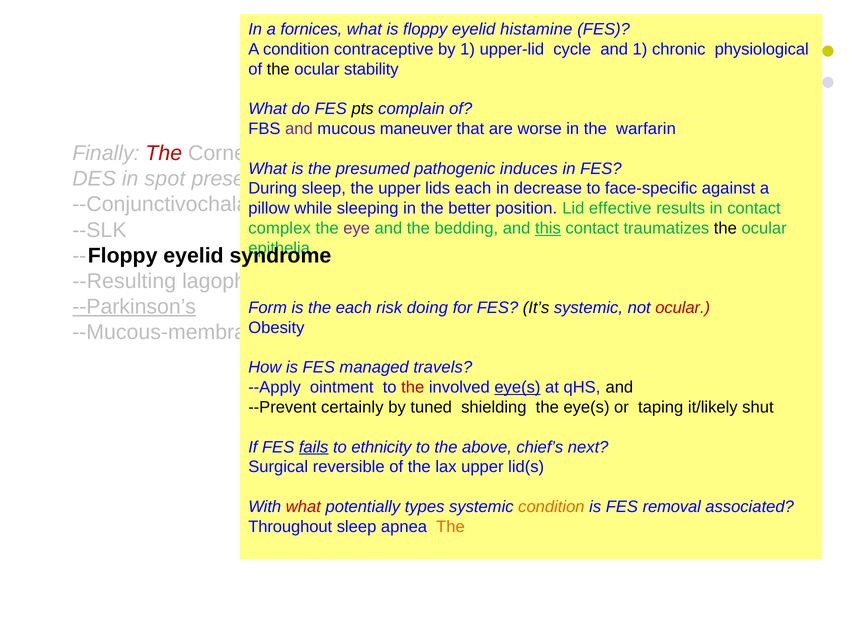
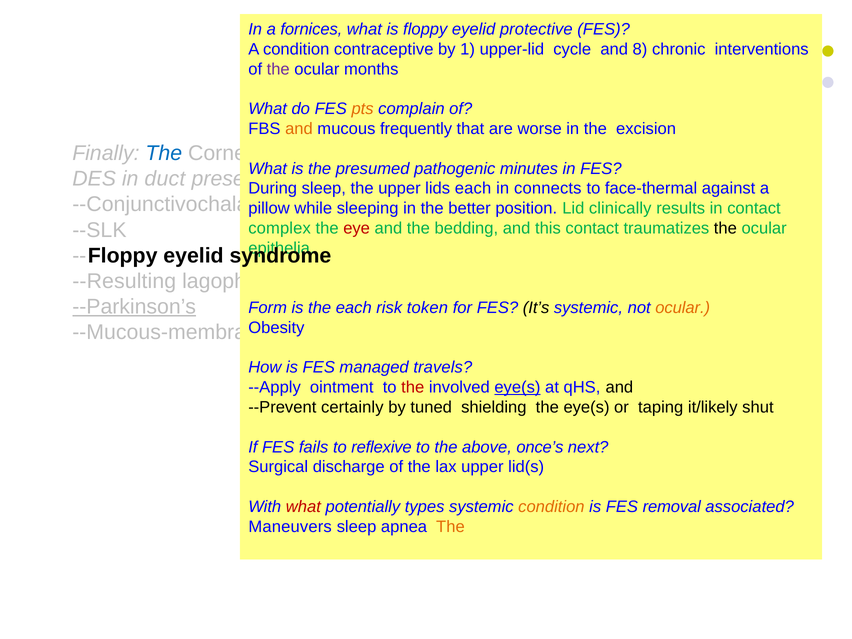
histamine: histamine -> protective
and 1: 1 -> 8
physiological: physiological -> interventions
the at (278, 69) colour: black -> purple
stability: stability -> months
pts at (363, 109) colour: black -> orange
and at (299, 129) colour: purple -> orange
maneuver: maneuver -> frequently
warfarin: warfarin -> excision
The at (164, 153) colour: red -> blue
induces: induces -> minutes
spot: spot -> duct
decrease: decrease -> connects
face-specific: face-specific -> face-thermal
effective: effective -> clinically
eye at (357, 228) colour: purple -> red
this underline: present -> none
doing: doing -> token
ocular at (683, 308) colour: red -> orange
fails underline: present -> none
ethnicity: ethnicity -> reflexive
chief’s: chief’s -> once’s
reversible: reversible -> discharge
Throughout: Throughout -> Maneuvers
